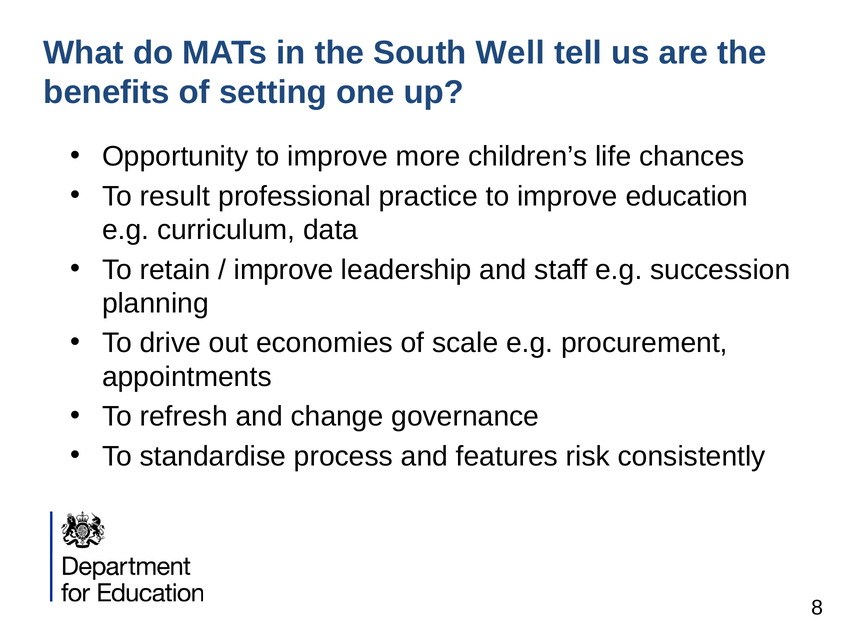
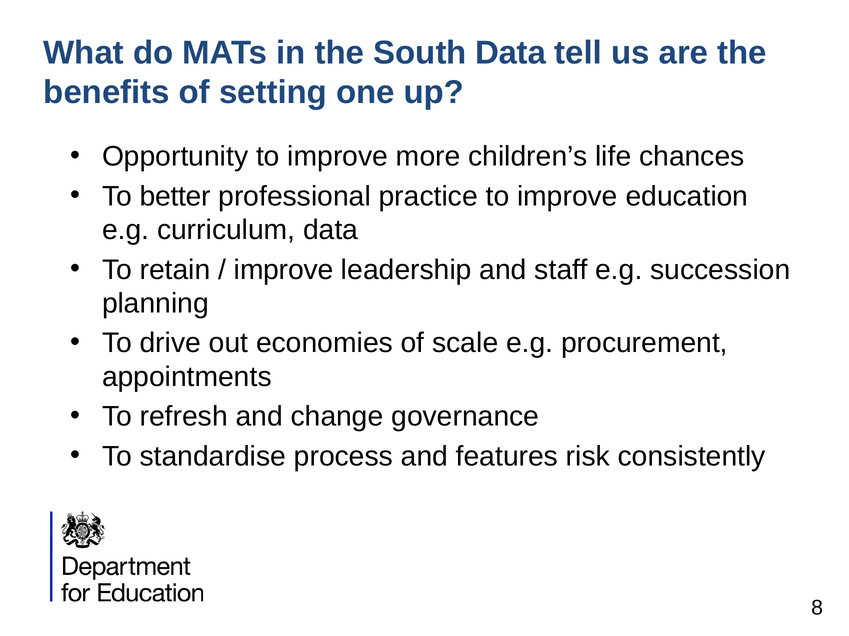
South Well: Well -> Data
result: result -> better
